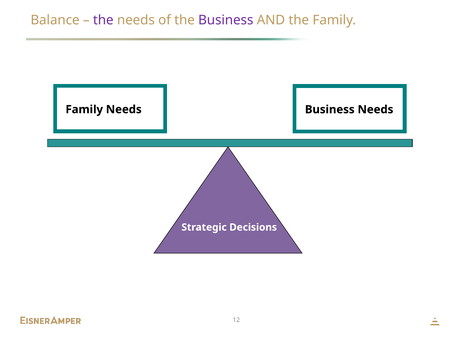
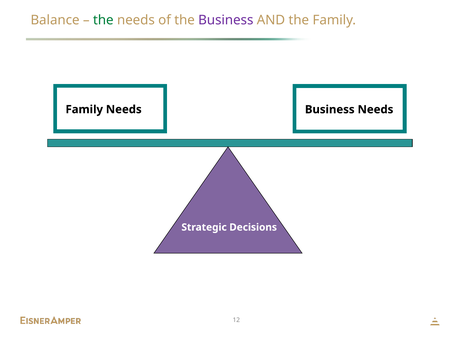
the at (103, 20) colour: purple -> green
